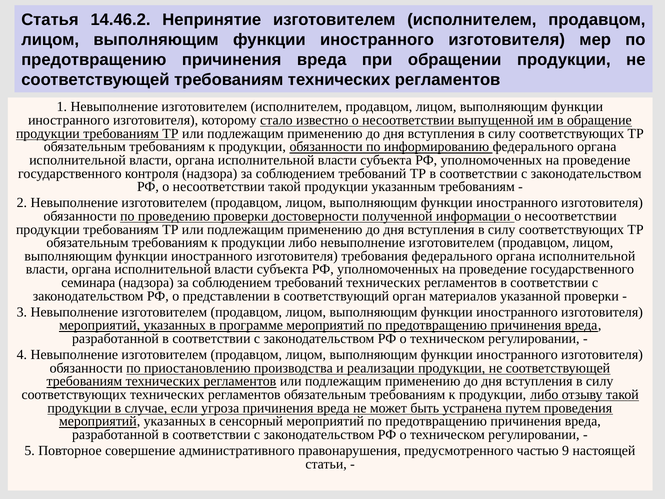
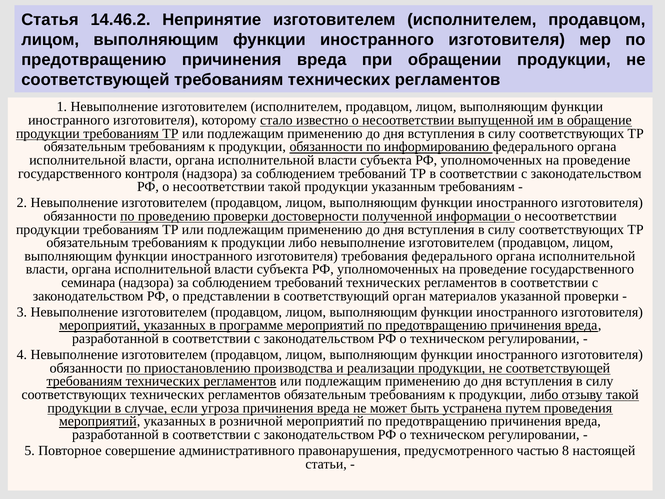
сенсорный: сенсорный -> розничной
9: 9 -> 8
